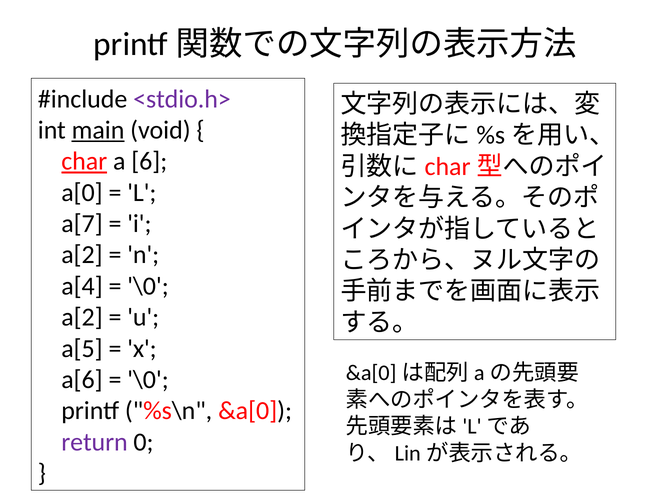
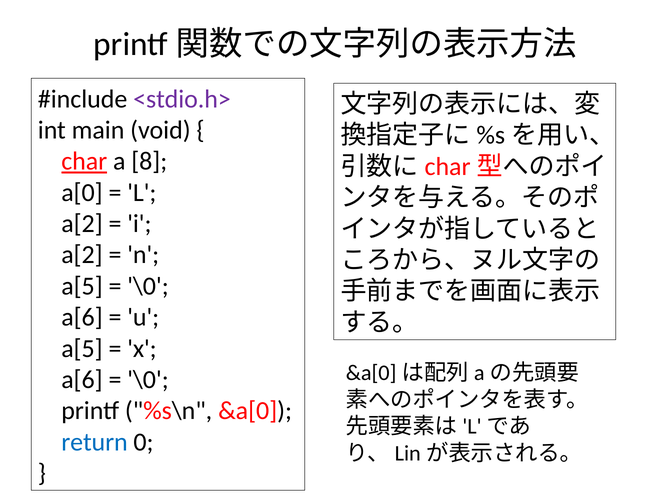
main underline: present -> none
6: 6 -> 8
a[7 at (82, 224): a[7 -> a[2
a[4 at (82, 286): a[4 -> a[5
a[2 at (82, 317): a[2 -> a[6
return colour: purple -> blue
